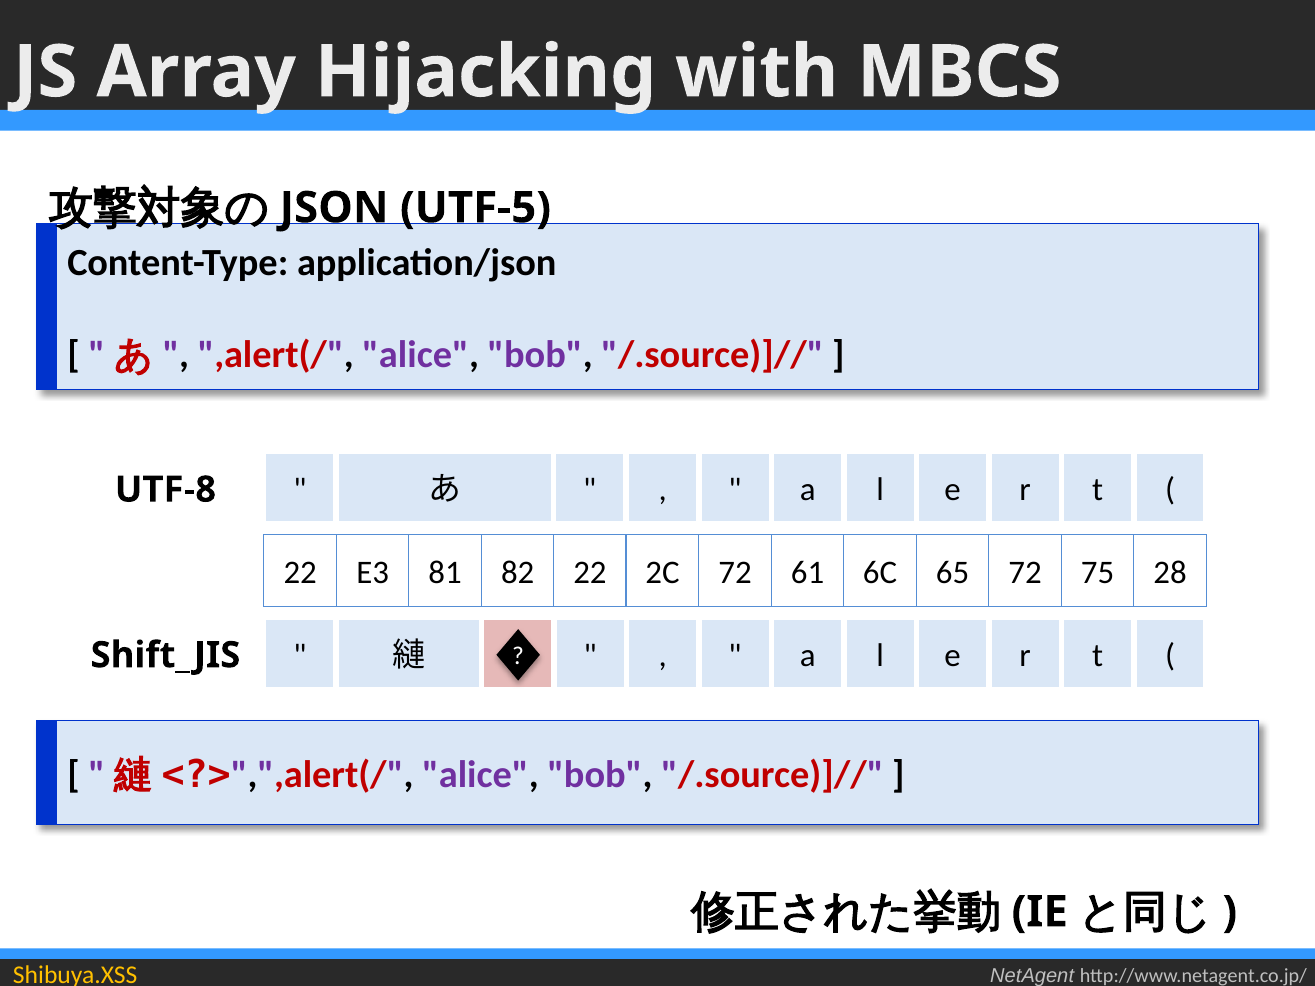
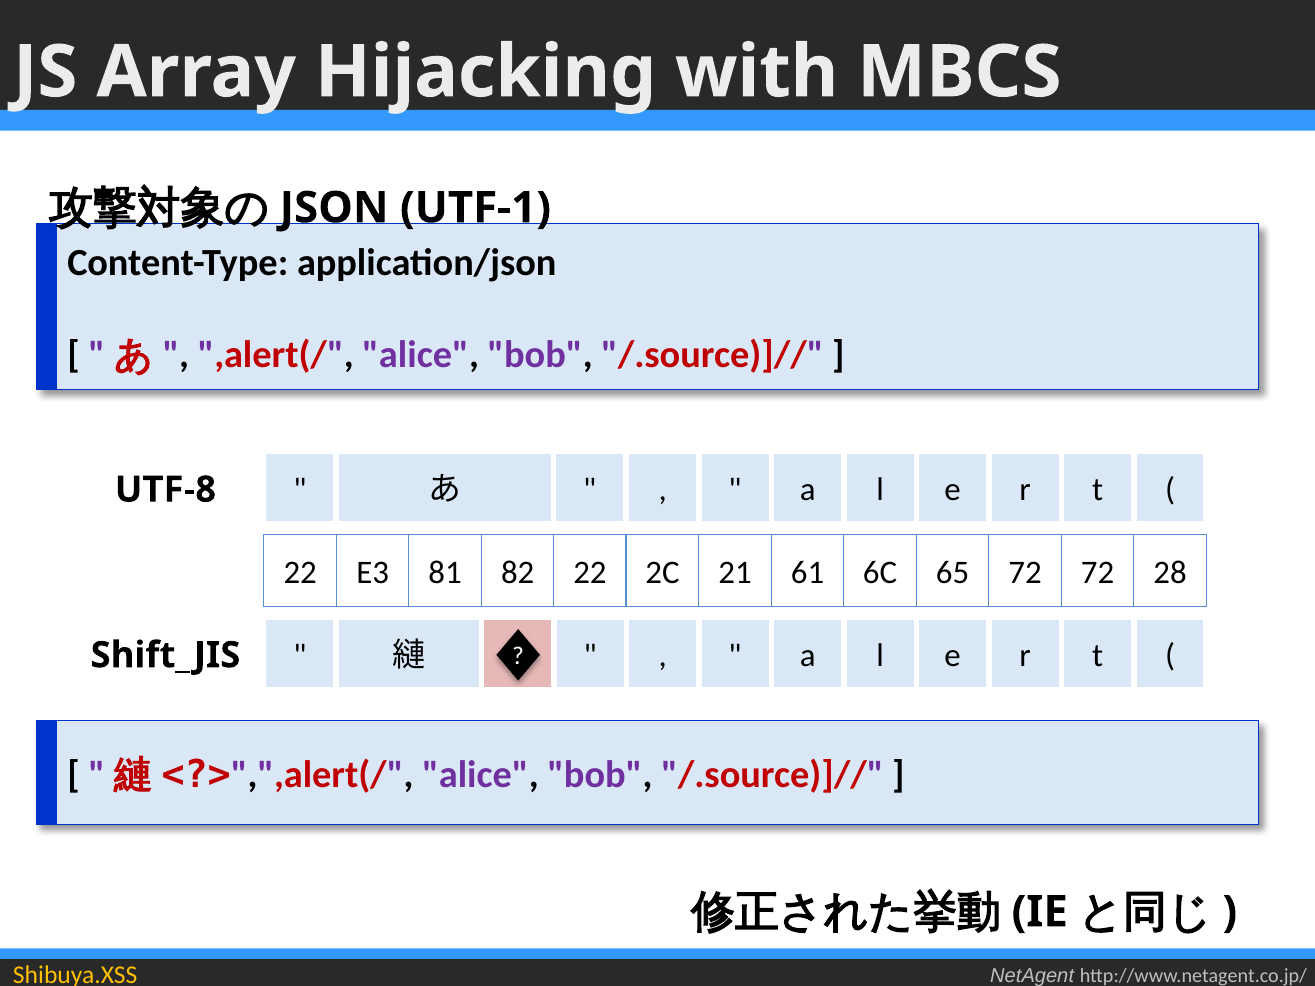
UTF-5: UTF-5 -> UTF-1
2C 72: 72 -> 21
72 75: 75 -> 72
